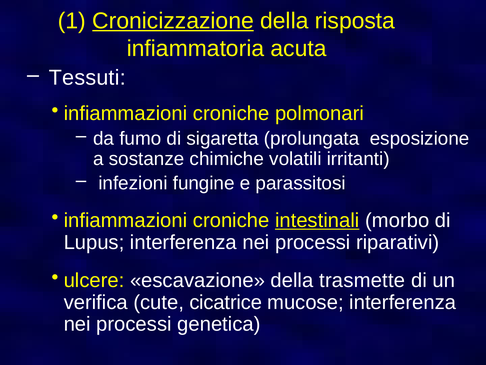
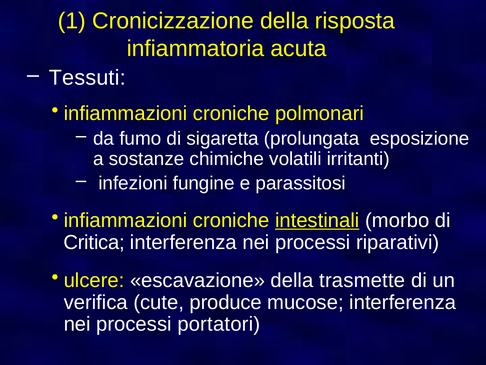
Cronicizzazione underline: present -> none
Lupus: Lupus -> Critica
cicatrice: cicatrice -> produce
genetica: genetica -> portatori
